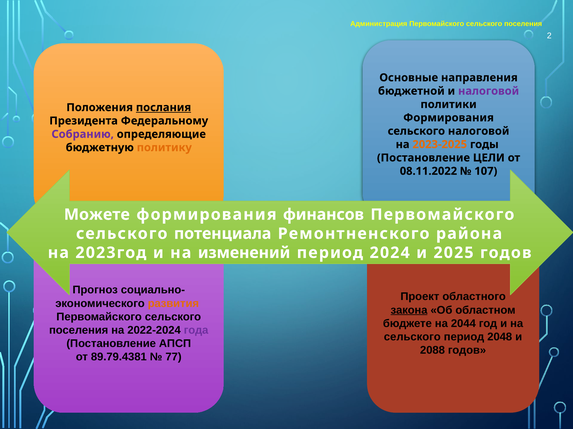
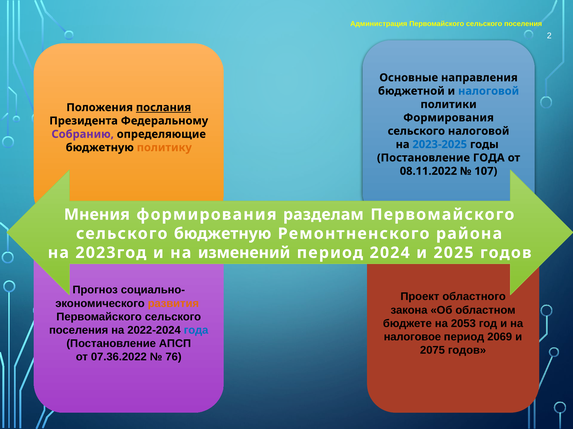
налоговой at (489, 91) colour: purple -> blue
2023-2025 colour: orange -> blue
Постановление ЦЕЛИ: ЦЕЛИ -> ГОДА
Можете: Можете -> Мнения
финансов: финансов -> разделам
сельского потенциала: потенциала -> бюджетную
закона underline: present -> none
2044: 2044 -> 2053
года at (196, 331) colour: purple -> blue
сельского at (412, 337): сельского -> налоговое
2048: 2048 -> 2069
2088: 2088 -> 2075
89.79.4381: 89.79.4381 -> 07.36.2022
77: 77 -> 76
